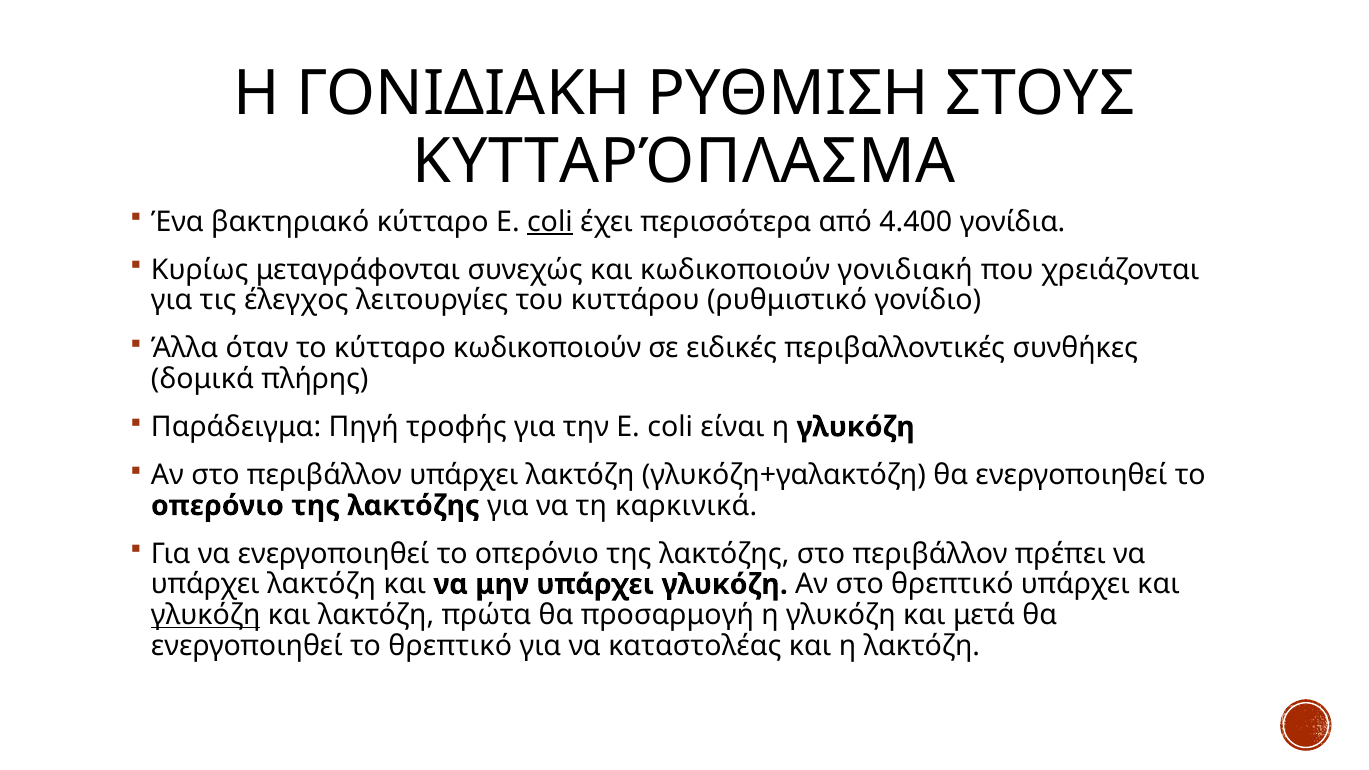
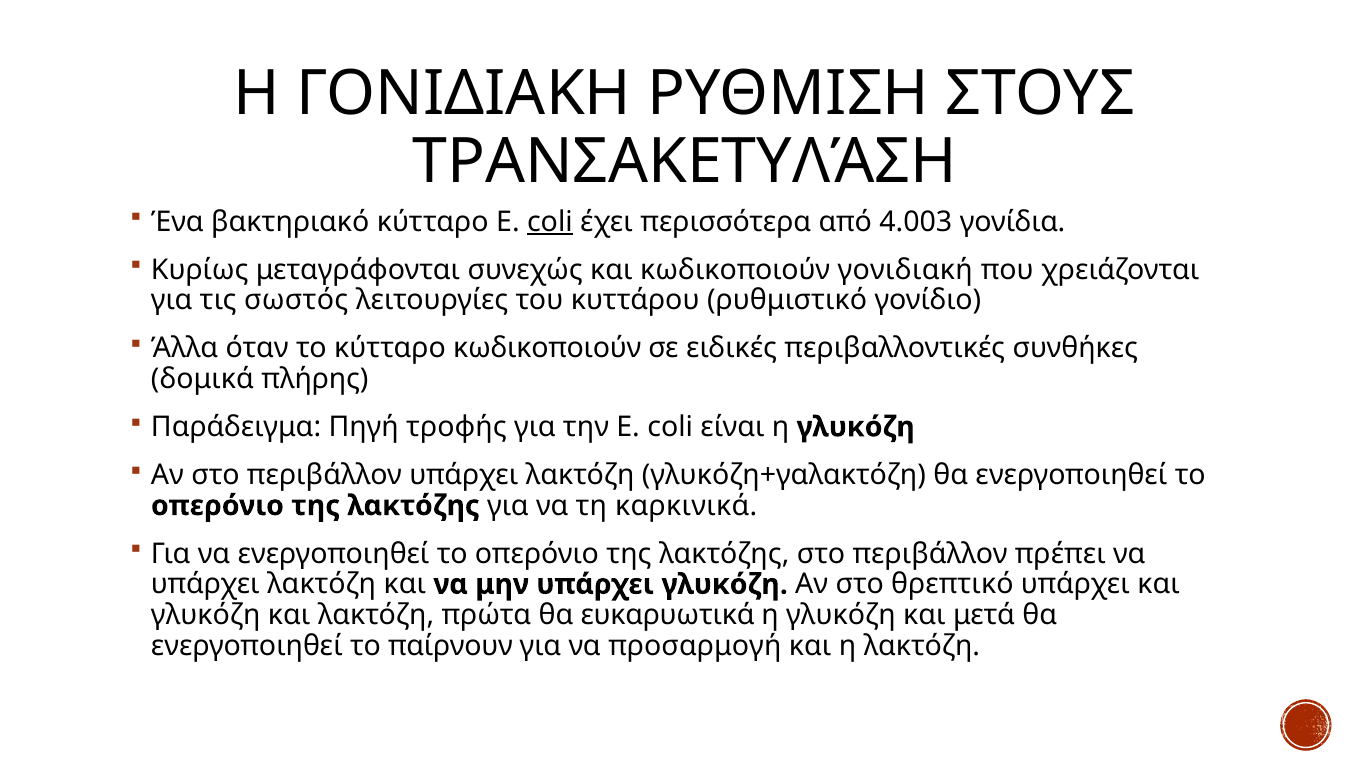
ΚΥΤΤΑΡΌΠΛΑΣΜΑ: ΚΥΤΤΑΡΌΠΛΑΣΜΑ -> ΤΡΑΝΣΑΚΕΤΥΛΆΣΗ
4.400: 4.400 -> 4.003
έλεγχος: έλεγχος -> σωστός
γλυκόζη at (206, 615) underline: present -> none
προσαρμογή: προσαρμογή -> ευκαρυωτικά
το θρεπτικό: θρεπτικό -> παίρνουν
καταστολέας: καταστολέας -> προσαρμογή
